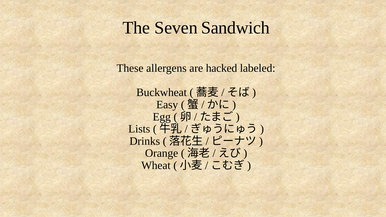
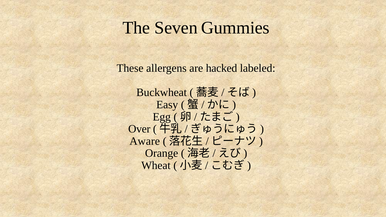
Sandwich: Sandwich -> Gummies
Lists: Lists -> Over
Drinks: Drinks -> Aware
